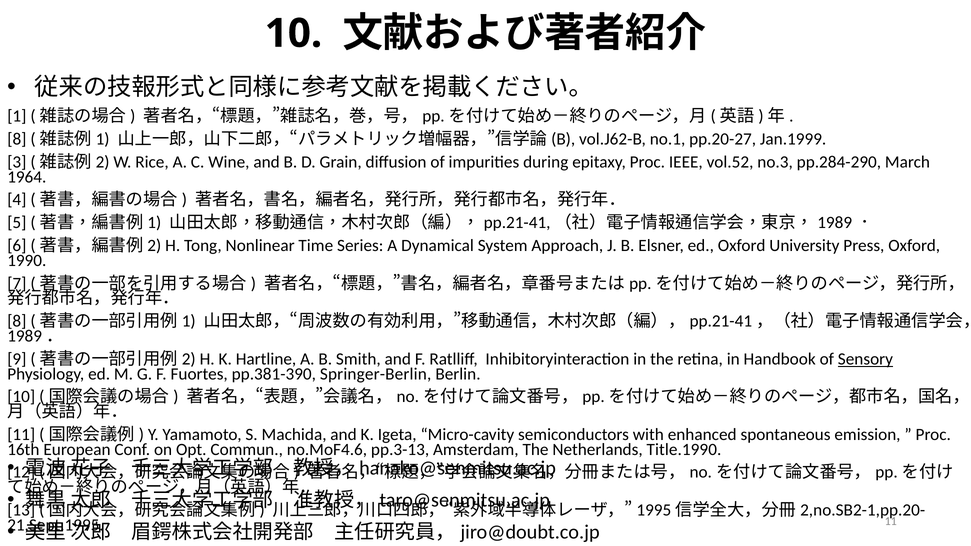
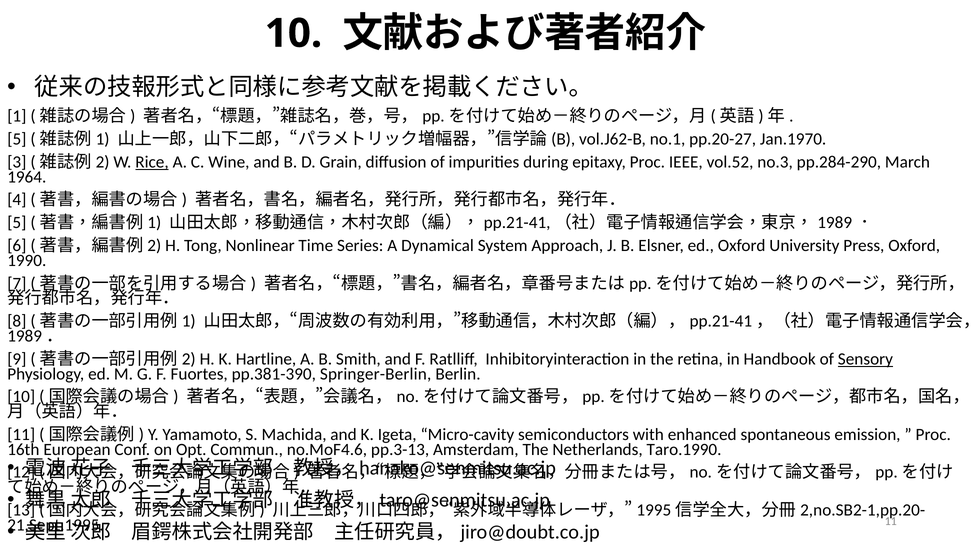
8 at (17, 139): 8 -> 5
Jan.1999: Jan.1999 -> Jan.1970
Rice underline: none -> present
Title.1990: Title.1990 -> Taro.1990
